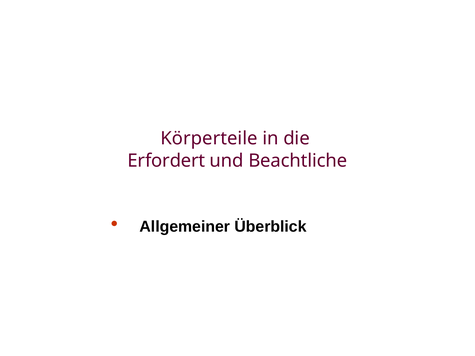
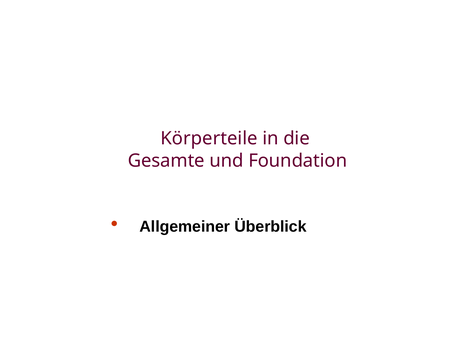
Erfordert: Erfordert -> Gesamte
Beachtliche: Beachtliche -> Foundation
